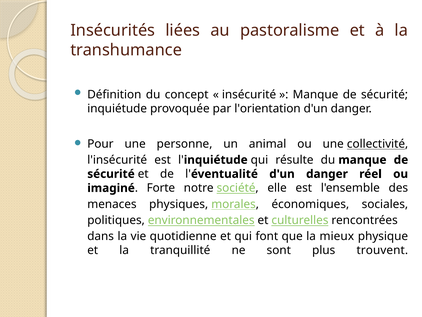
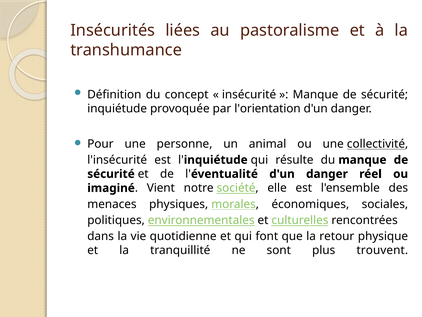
Forte: Forte -> Vient
mieux: mieux -> retour
